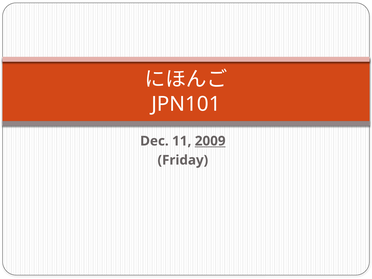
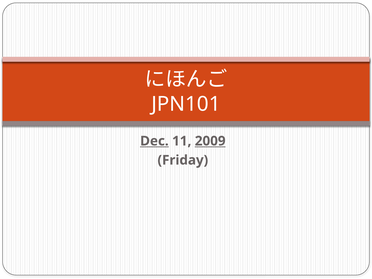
Dec underline: none -> present
